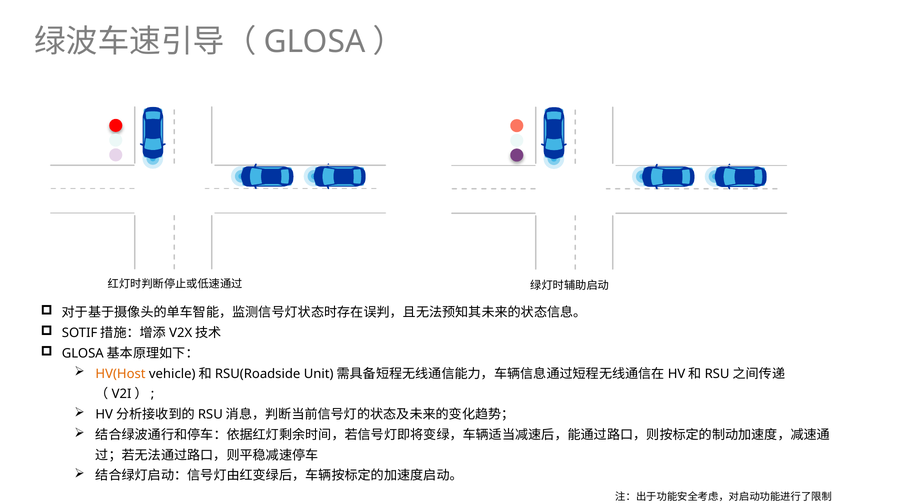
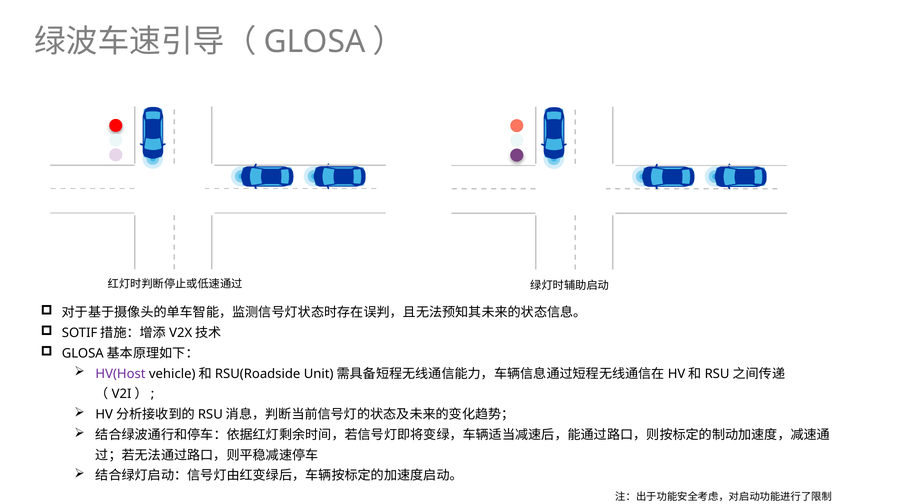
HV(Host colour: orange -> purple
